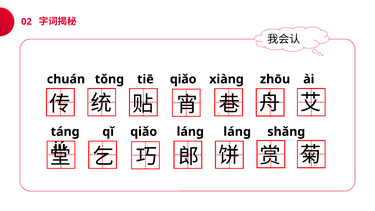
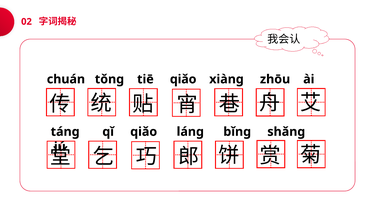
láng láng: láng -> bǐnɡ
